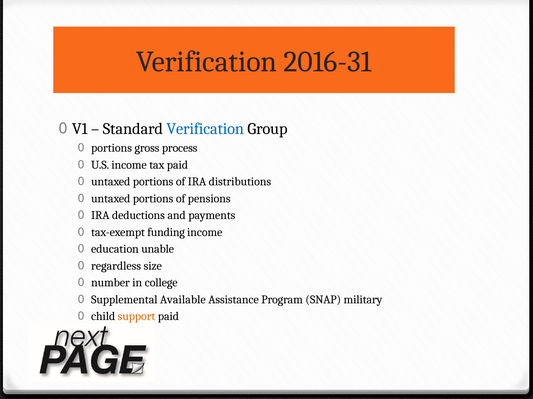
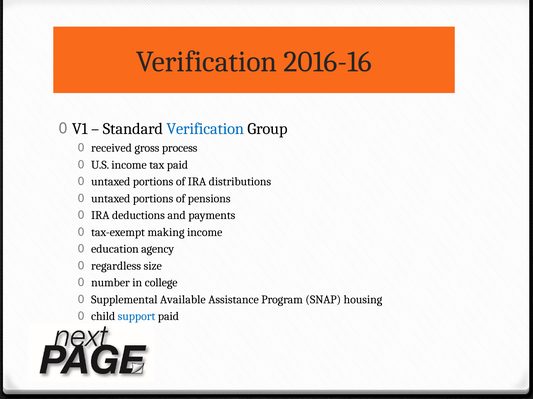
2016-31: 2016-31 -> 2016-16
portions at (112, 148): portions -> received
funding: funding -> making
unable: unable -> agency
military: military -> housing
support colour: orange -> blue
